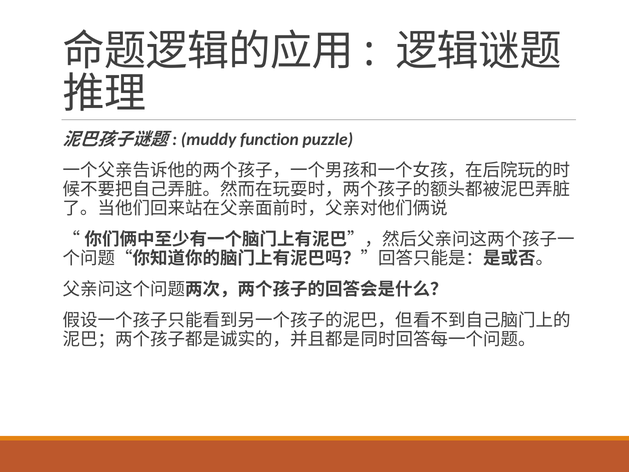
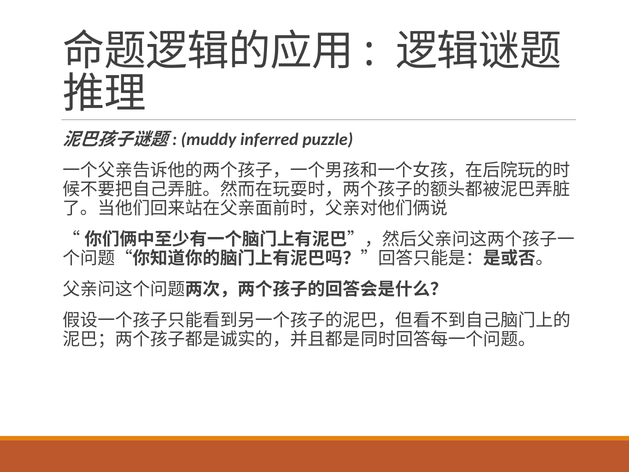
function: function -> inferred
